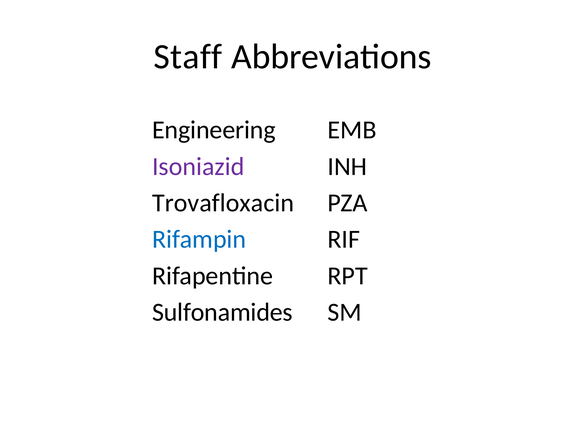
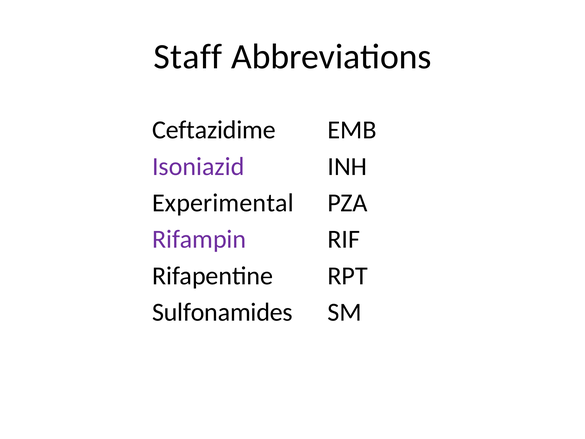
Engineering: Engineering -> Ceftazidime
Trovafloxacin: Trovafloxacin -> Experimental
Rifampin colour: blue -> purple
